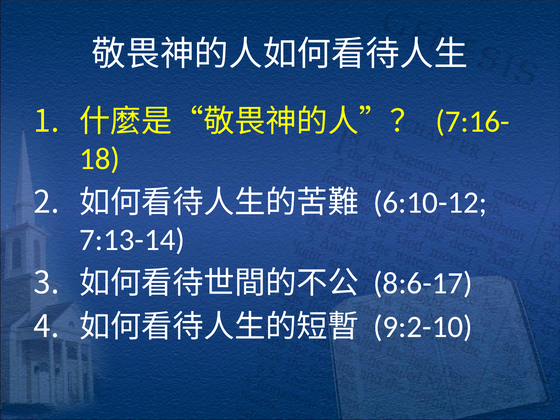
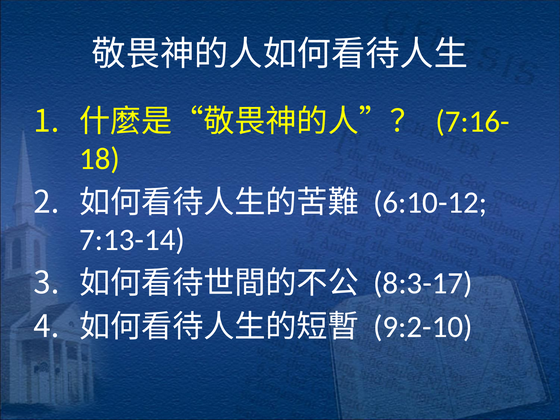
8:6-17: 8:6-17 -> 8:3-17
